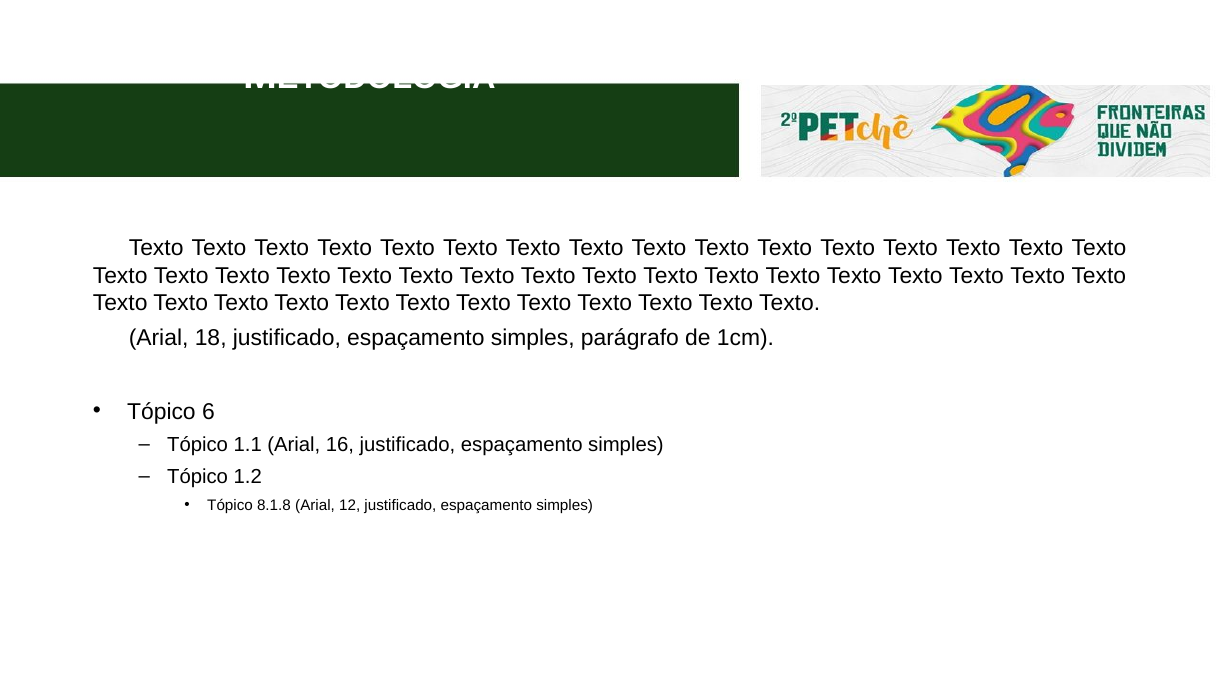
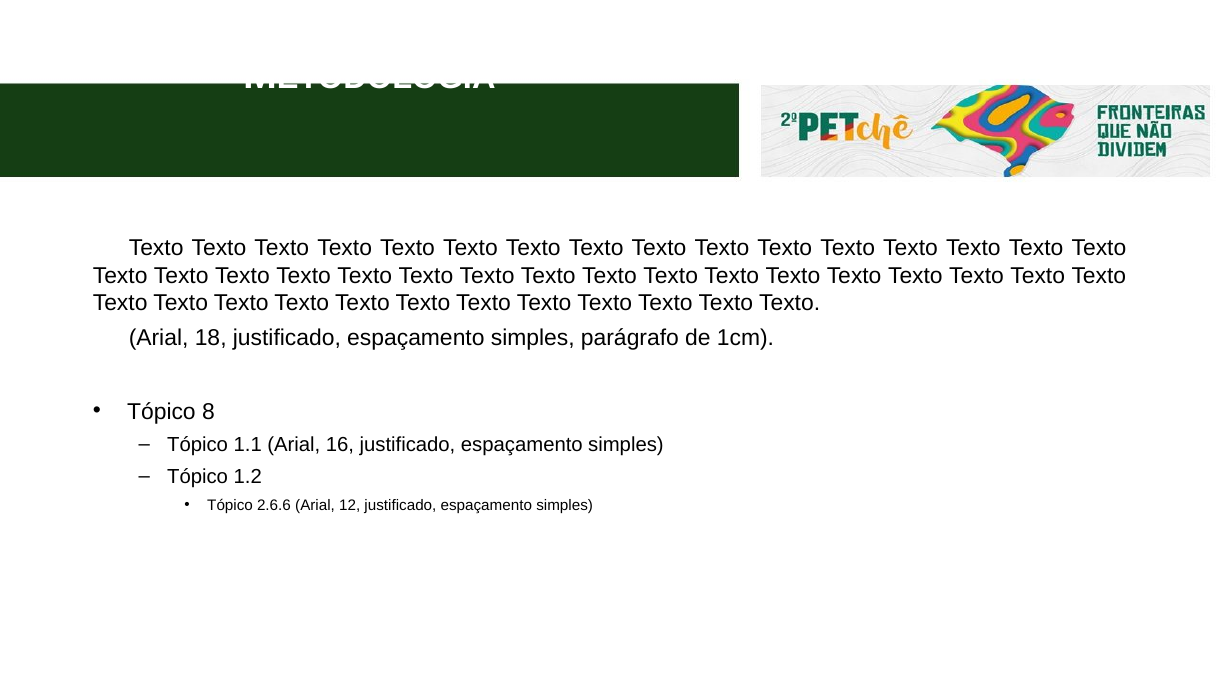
6: 6 -> 8
8.1.8: 8.1.8 -> 2.6.6
